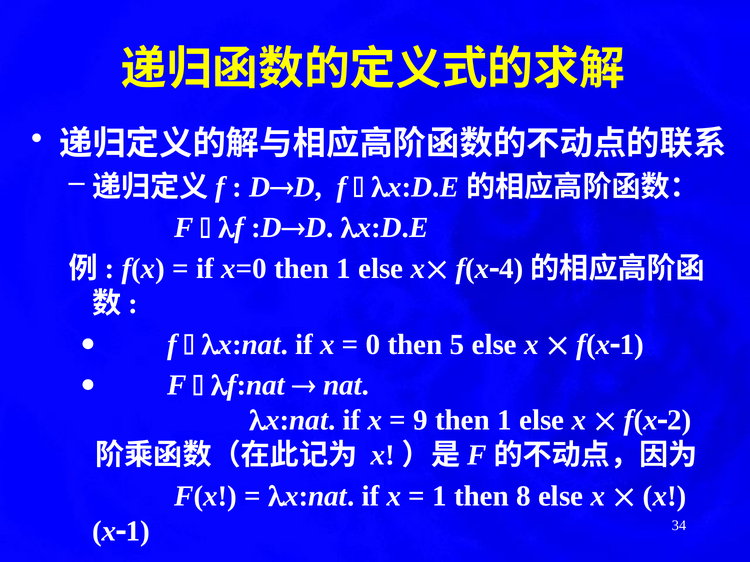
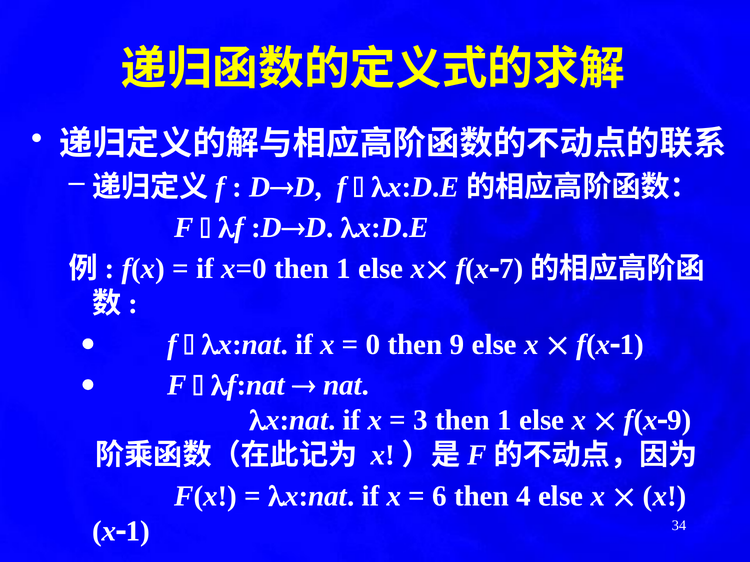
4: 4 -> 7
then 5: 5 -> 9
9: 9 -> 3
2 at (679, 421): 2 -> 9
1 at (440, 497): 1 -> 6
8: 8 -> 4
